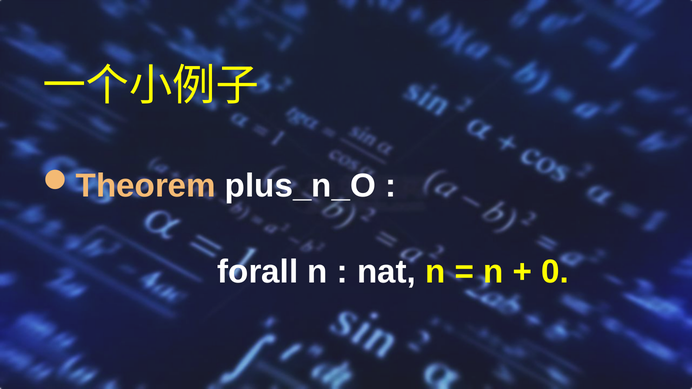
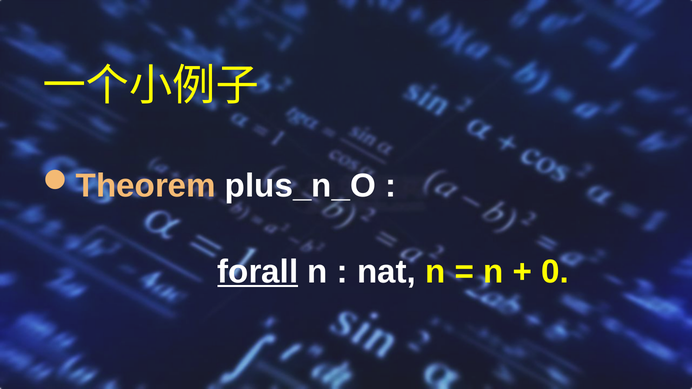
forall underline: none -> present
